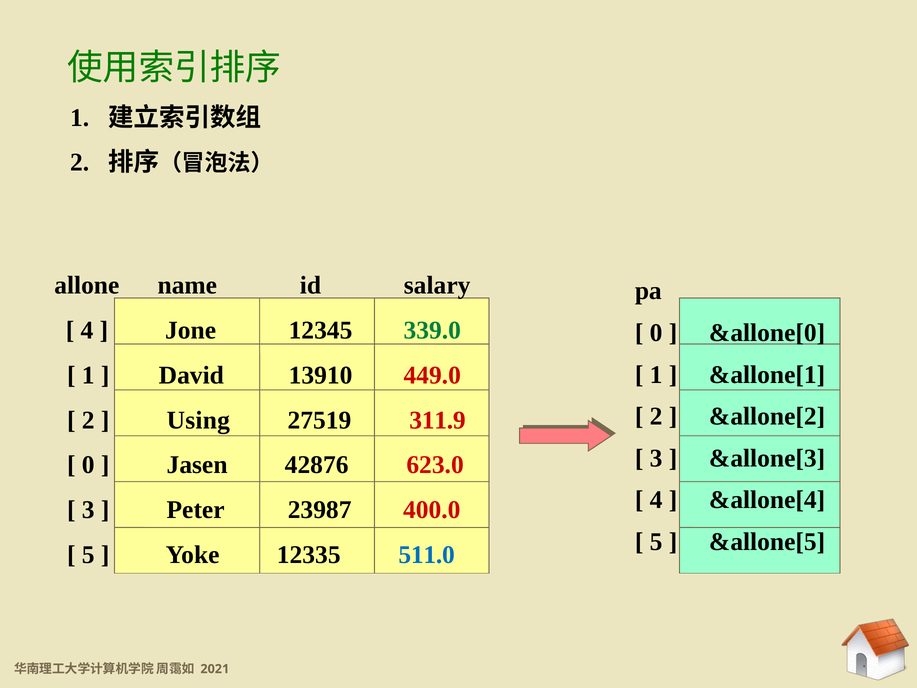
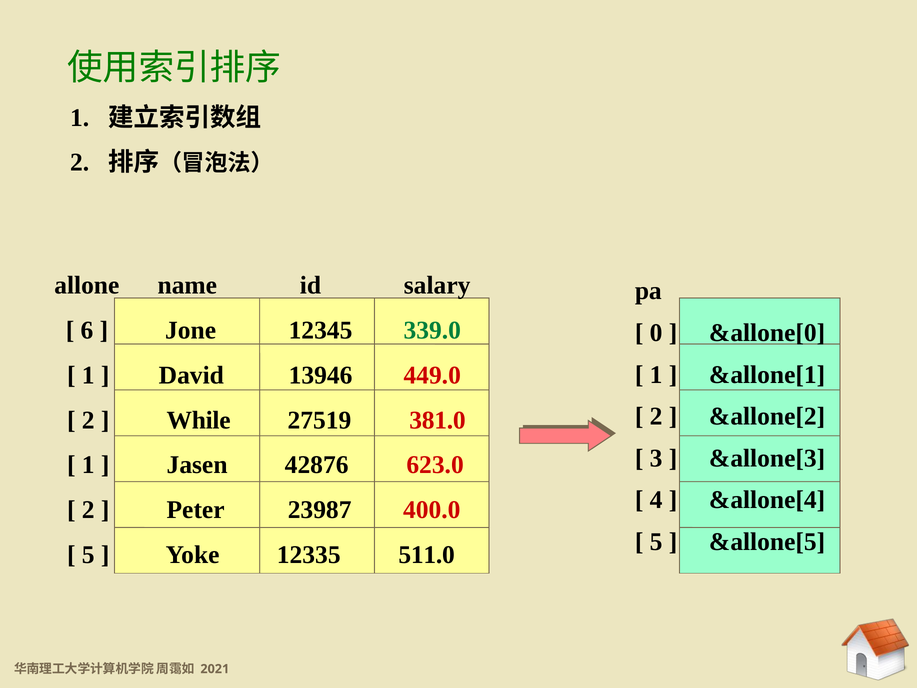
4 at (87, 330): 4 -> 6
13910: 13910 -> 13946
Using: Using -> While
311.9: 311.9 -> 381.0
0 at (88, 465): 0 -> 1
3 at (88, 510): 3 -> 2
511.0 colour: blue -> black
